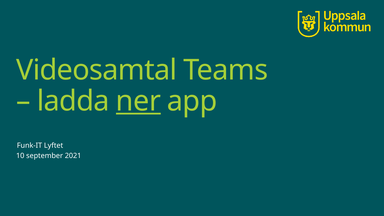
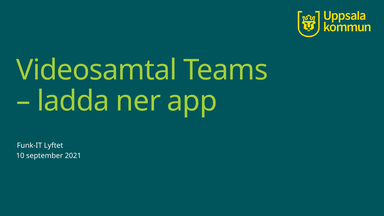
ner underline: present -> none
